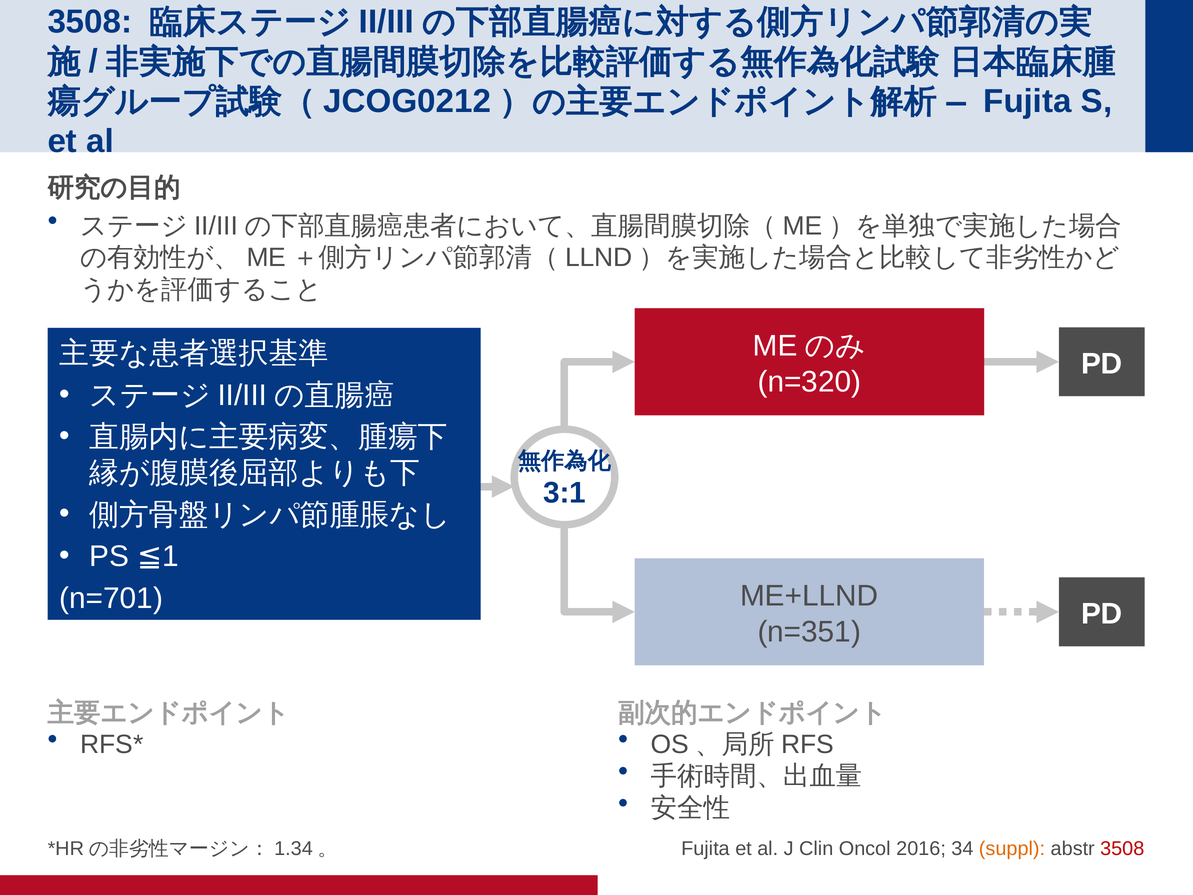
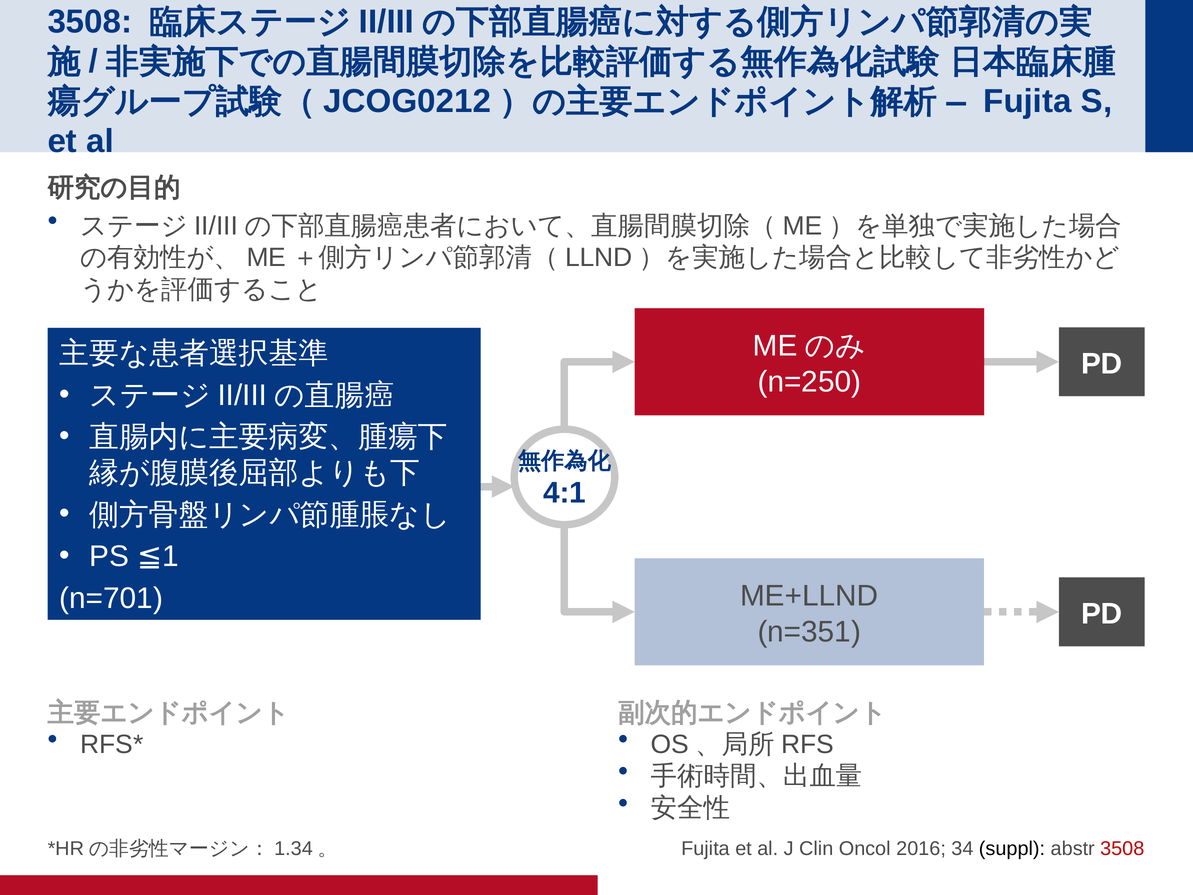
n=320: n=320 -> n=250
3:1: 3:1 -> 4:1
suppl colour: orange -> black
